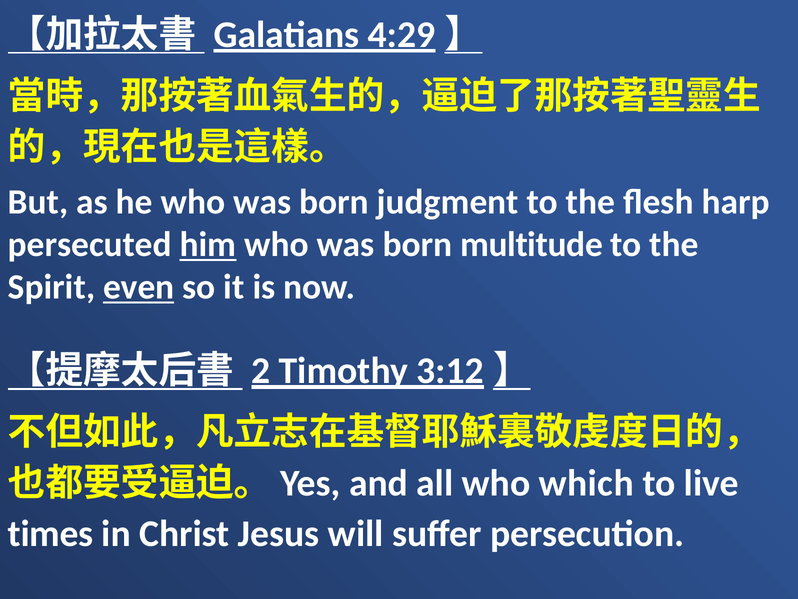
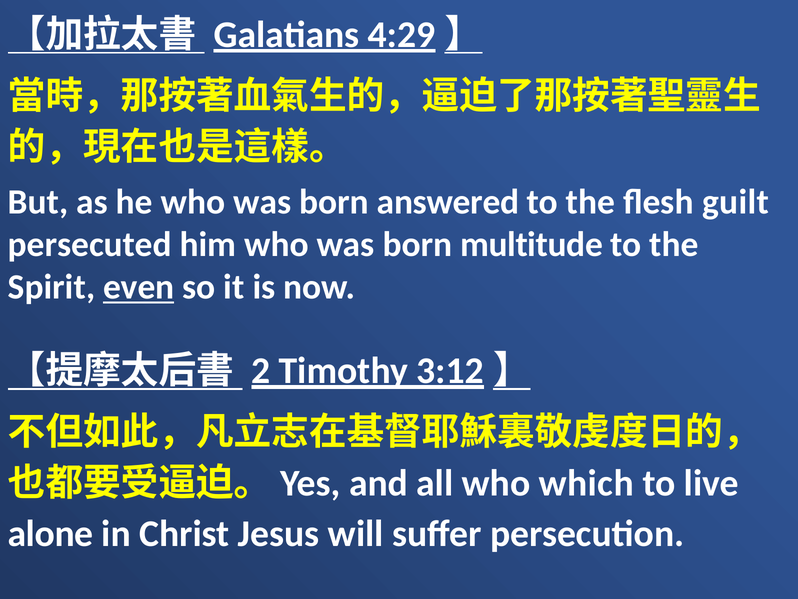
judgment: judgment -> answered
harp: harp -> guilt
him underline: present -> none
times: times -> alone
